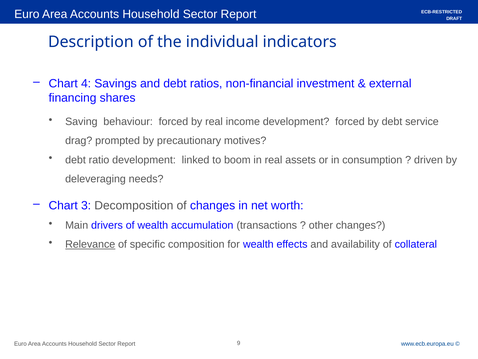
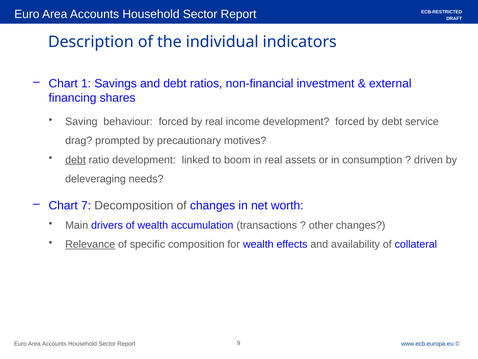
4: 4 -> 1
debt at (76, 160) underline: none -> present
3: 3 -> 7
